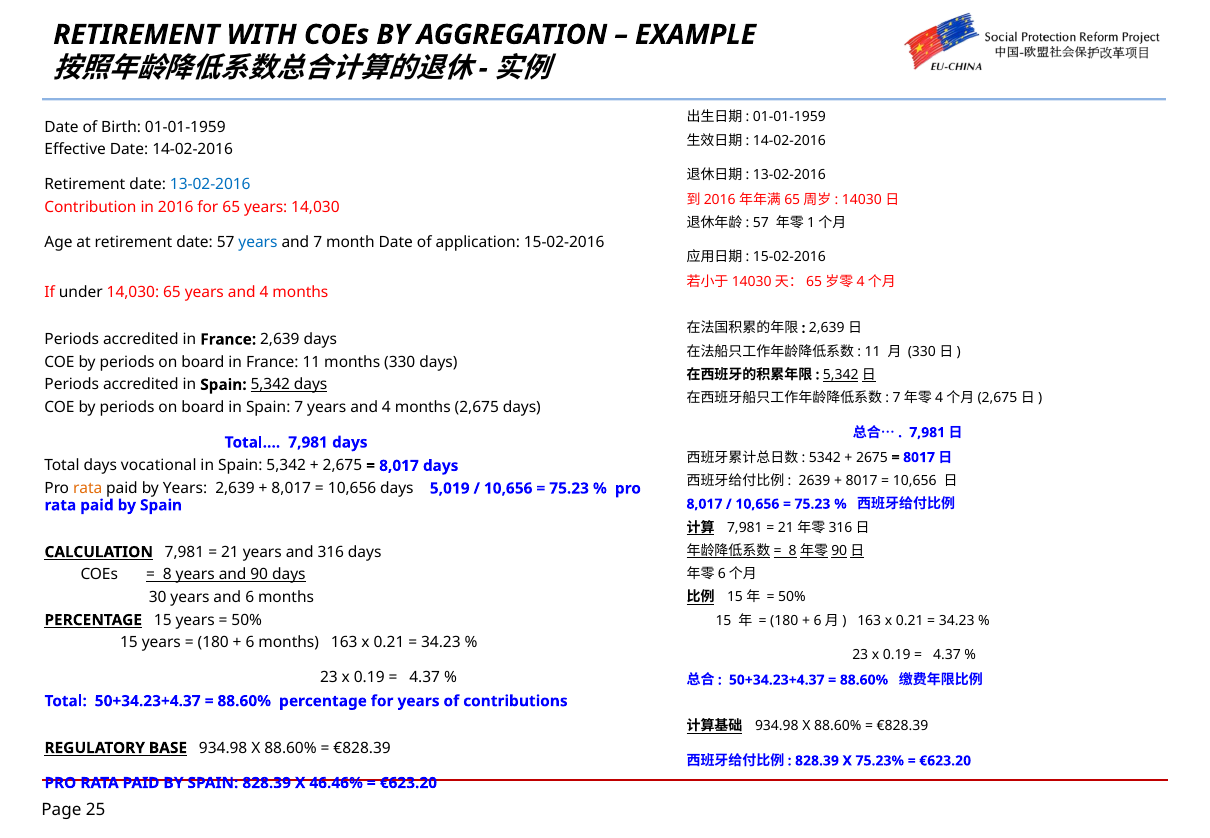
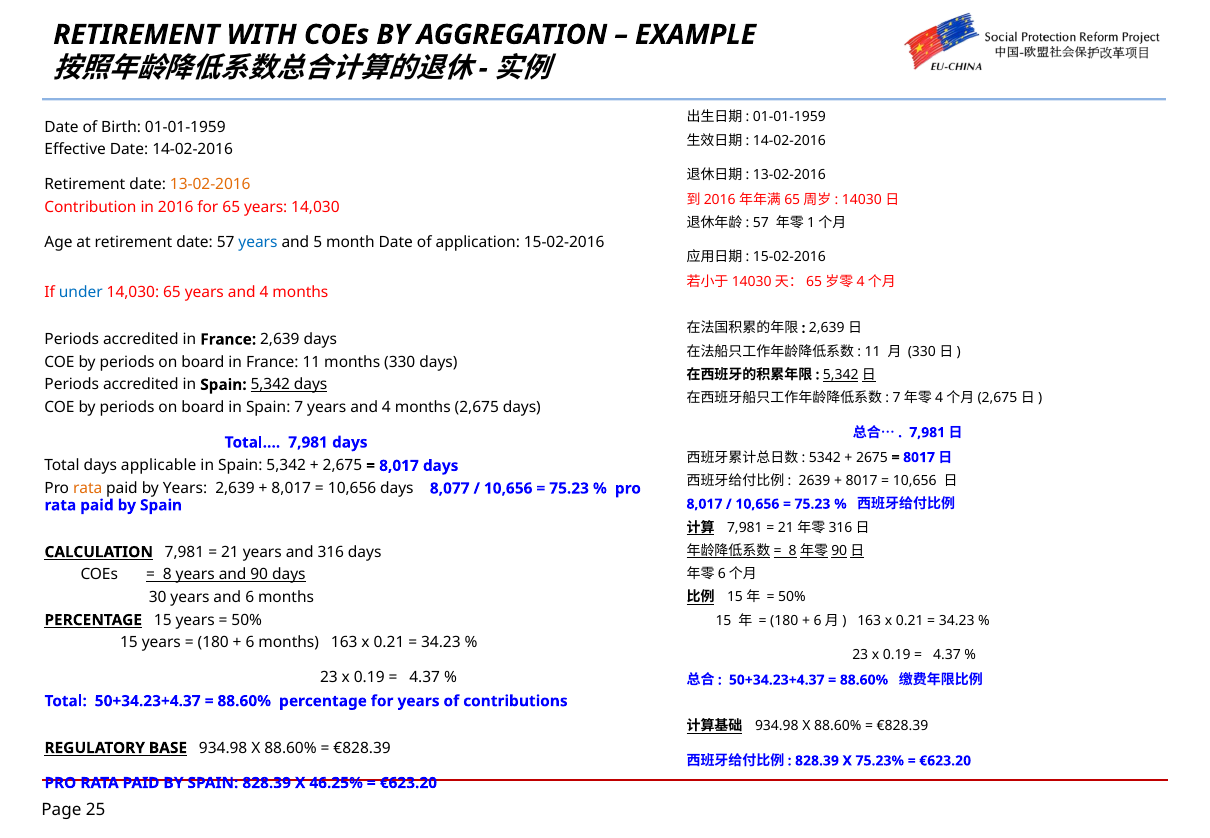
13-02-2016 at (210, 185) colour: blue -> orange
and 7: 7 -> 5
under colour: black -> blue
vocational: vocational -> applicable
5,019: 5,019 -> 8,077
46.46%: 46.46% -> 46.25%
